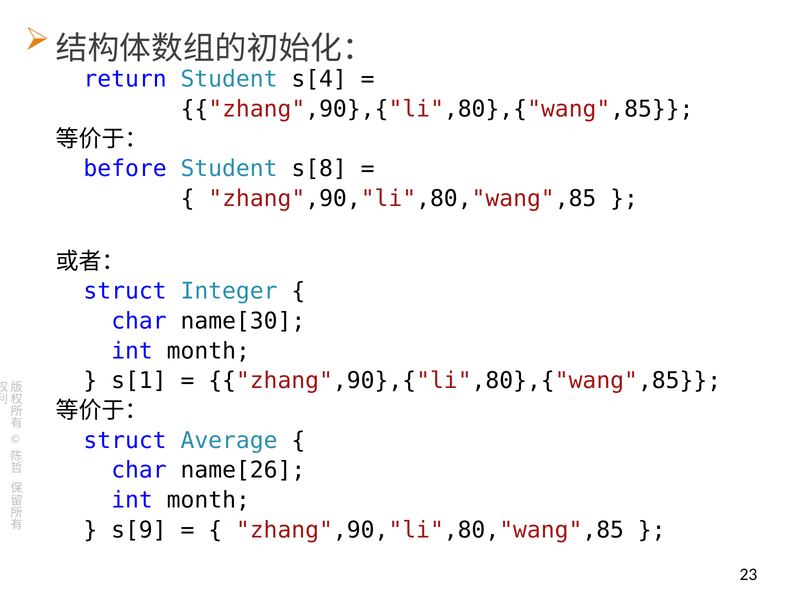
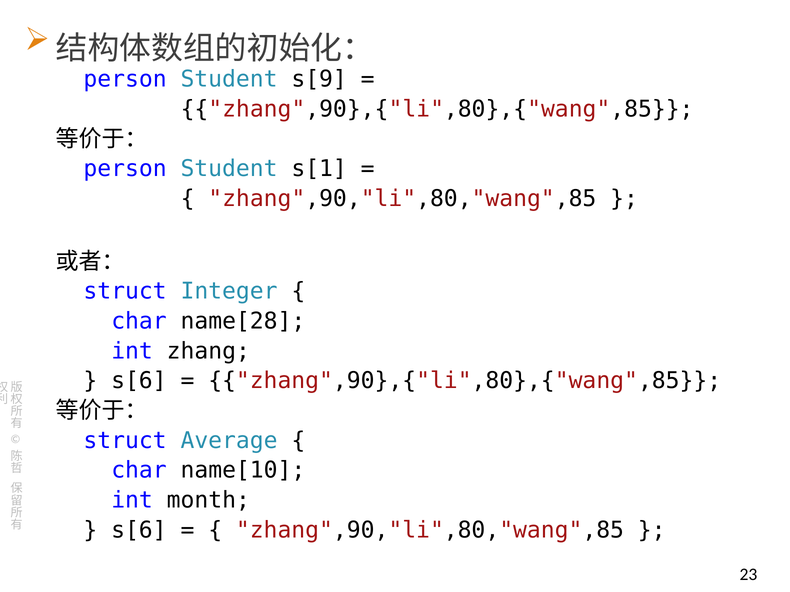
return at (125, 79): return -> person
s[4: s[4 -> s[9
before at (125, 169): before -> person
s[8: s[8 -> s[1
name[30: name[30 -> name[28
month at (208, 351): month -> zhang
s[1 at (139, 381): s[1 -> s[6
name[26: name[26 -> name[10
s[9 at (139, 530): s[9 -> s[6
